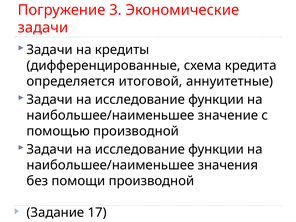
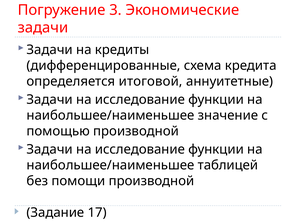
значения: значения -> таблицей
